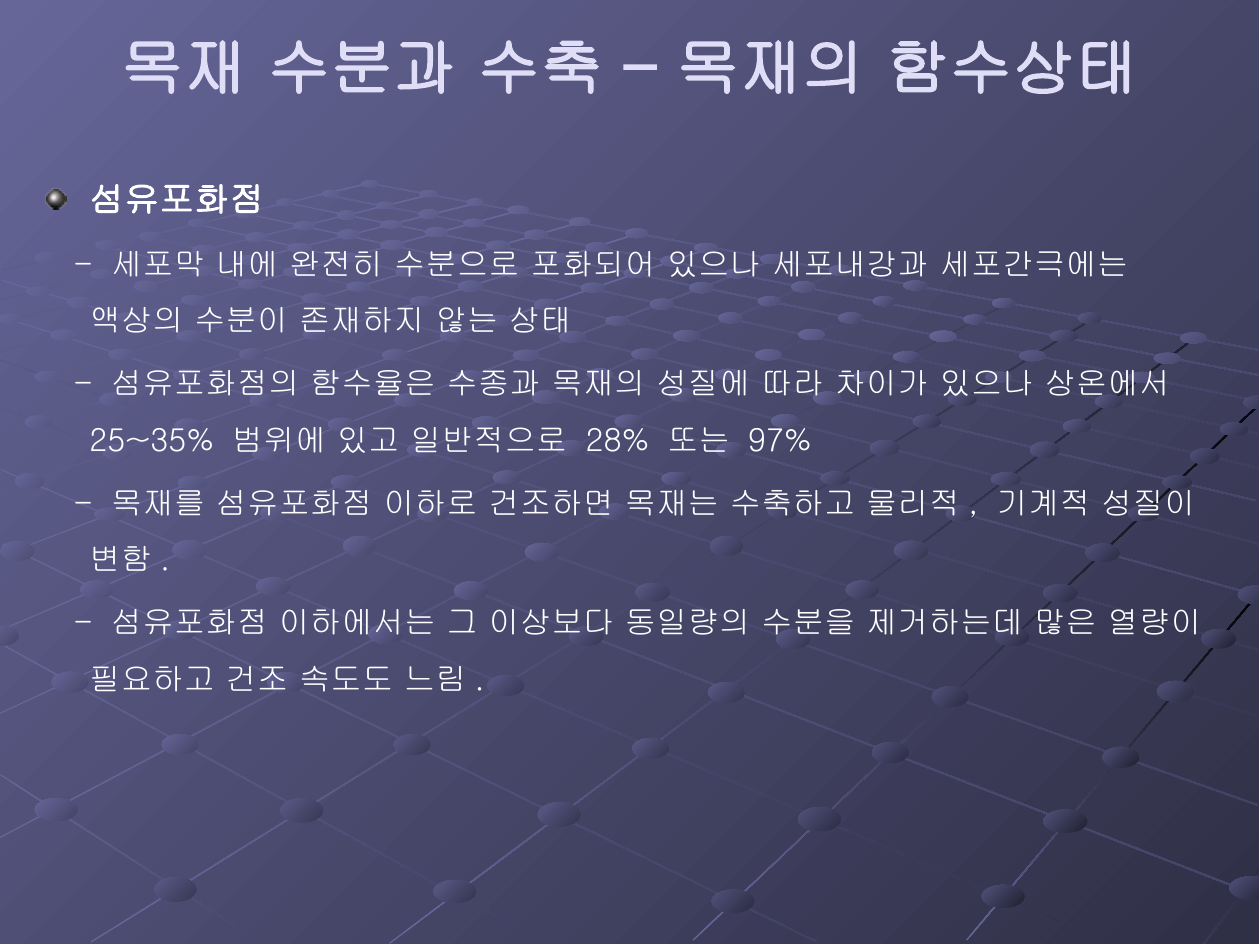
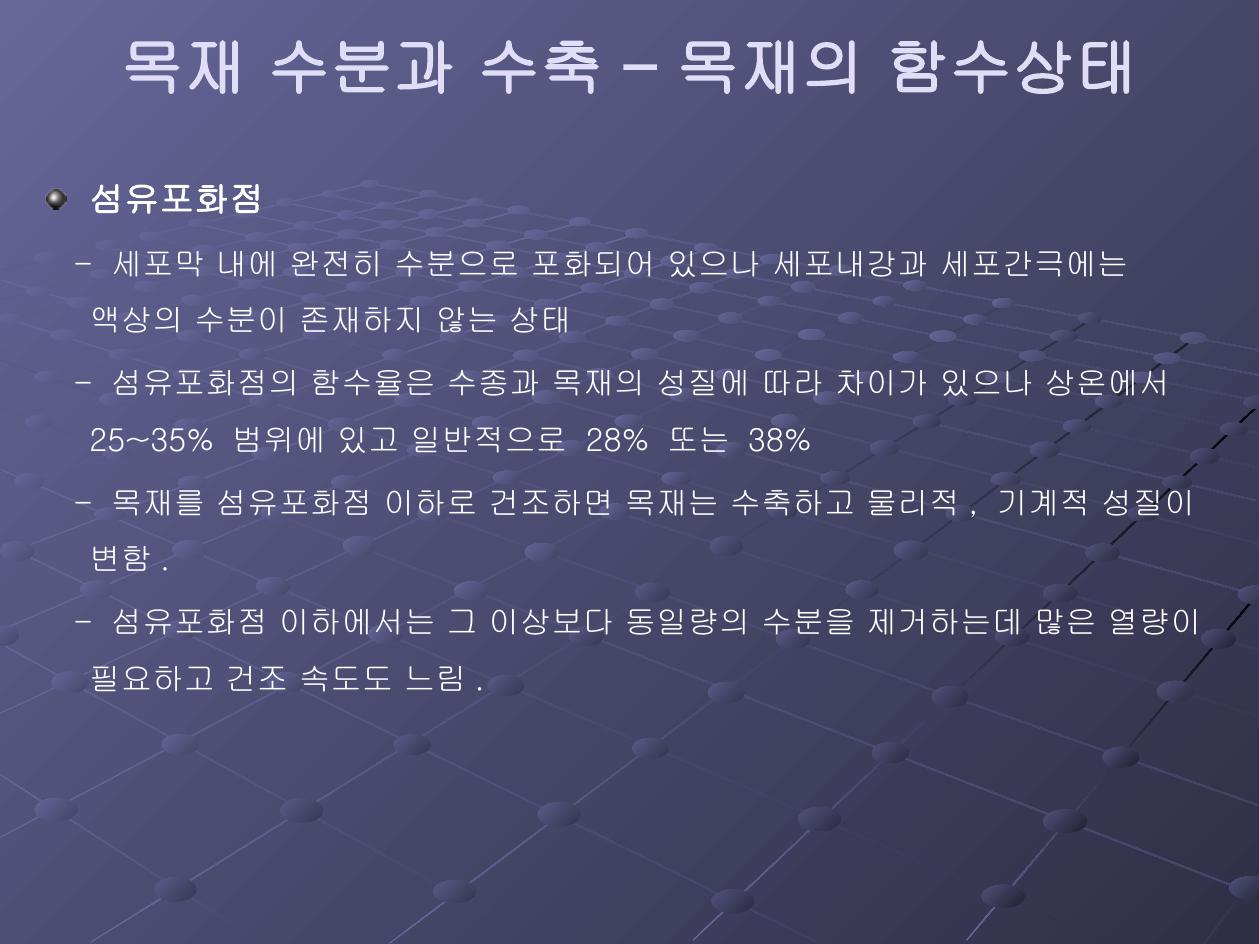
97%: 97% -> 38%
